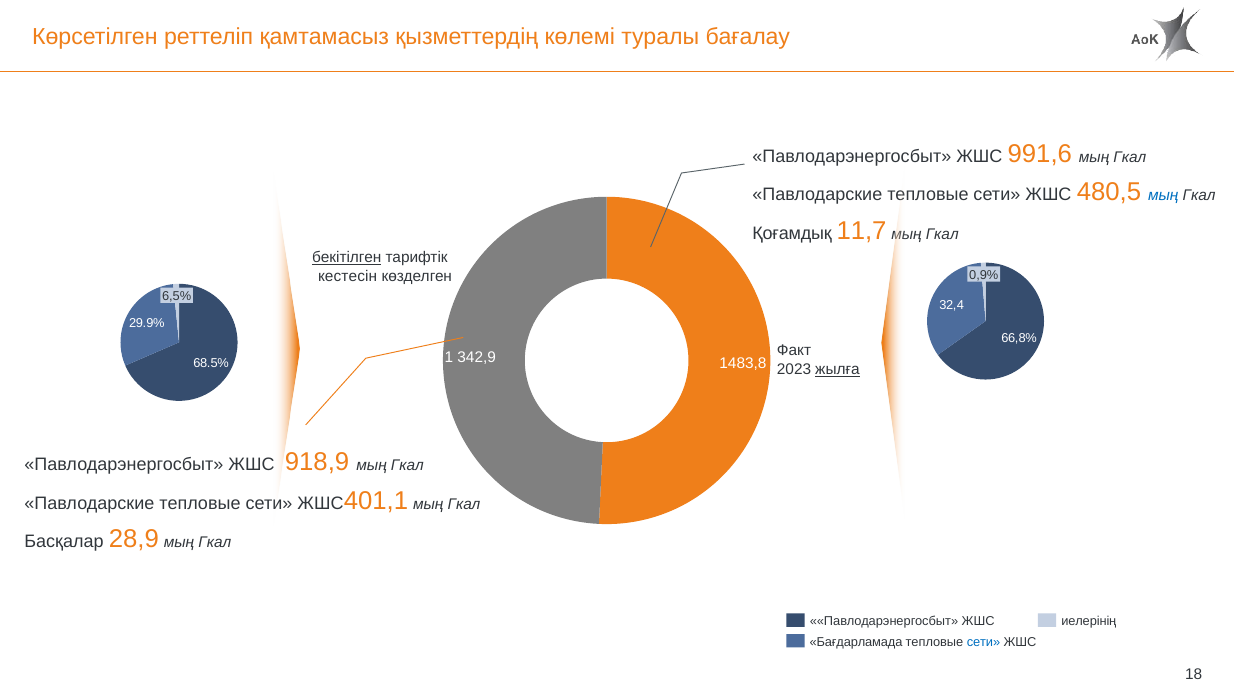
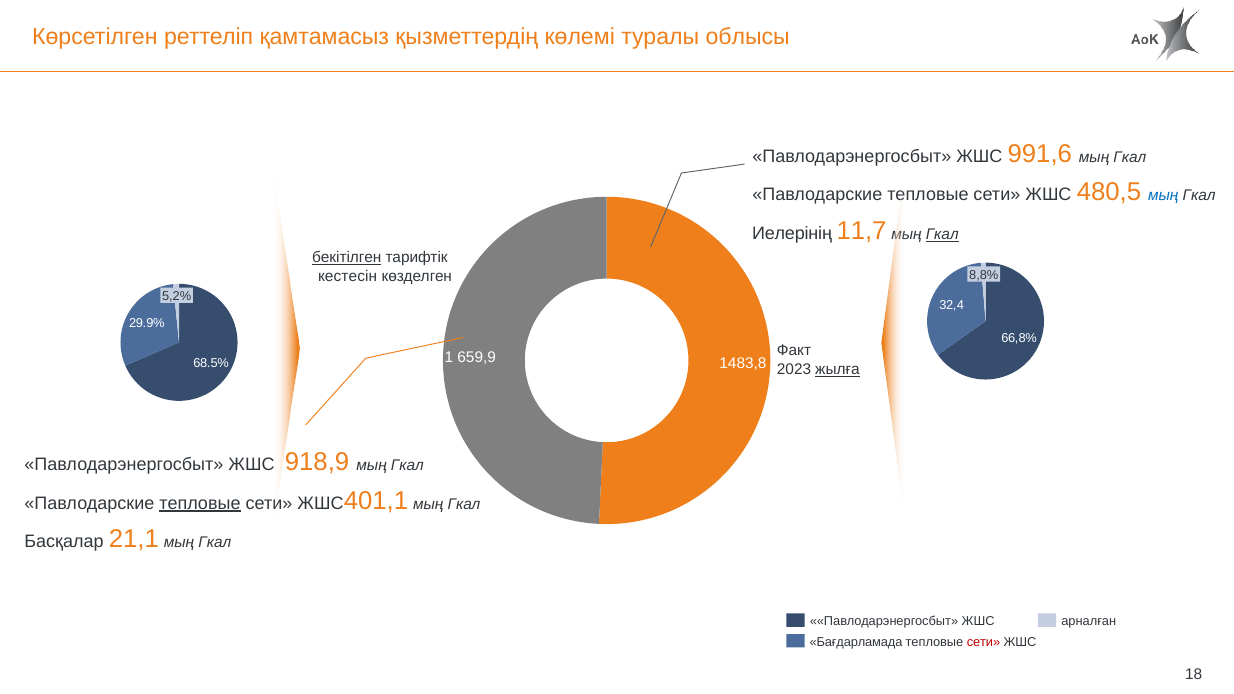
бағалау: бағалау -> облысы
Қоғамдық: Қоғамдық -> Иелерінің
Гкал at (942, 235) underline: none -> present
0,9%: 0,9% -> 8,8%
6,5%: 6,5% -> 5,2%
342,9: 342,9 -> 659,9
тепловые at (200, 503) underline: none -> present
28,9: 28,9 -> 21,1
иелерінің: иелерінің -> арналған
сети at (984, 642) colour: blue -> red
